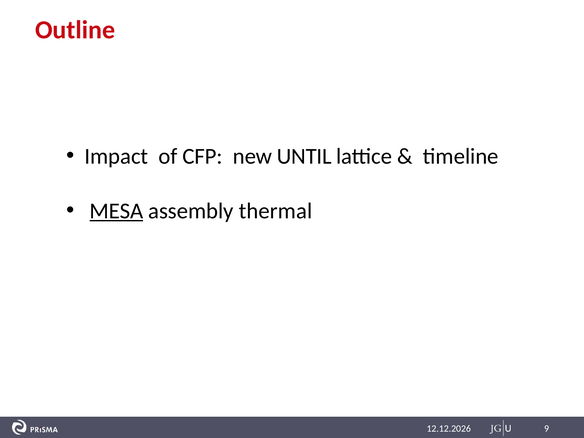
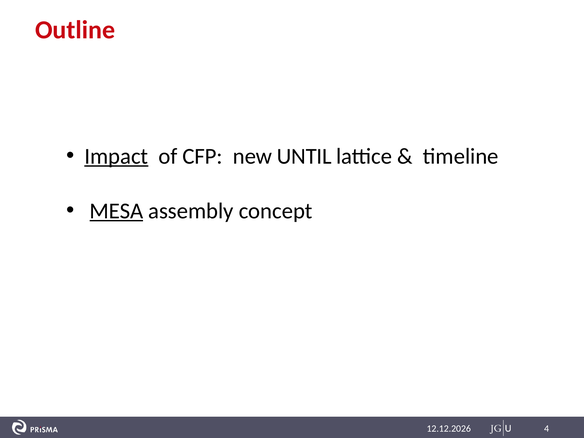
Impact underline: none -> present
thermal: thermal -> concept
9: 9 -> 4
